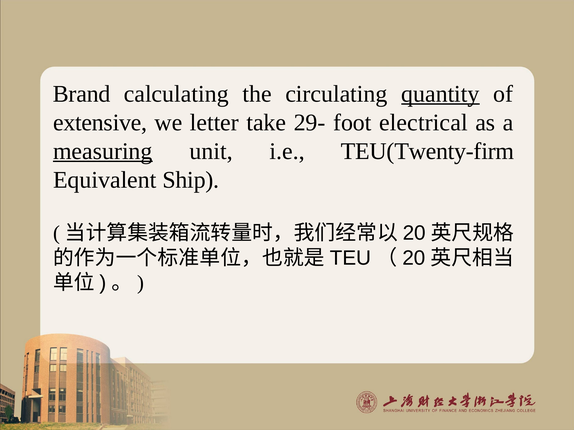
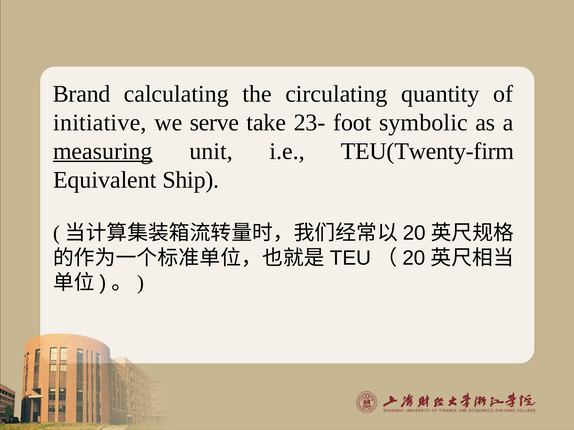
quantity underline: present -> none
extensive: extensive -> initiative
letter: letter -> serve
29-: 29- -> 23-
electrical: electrical -> symbolic
